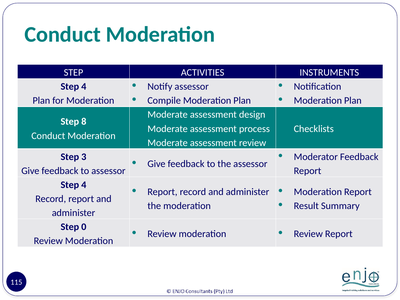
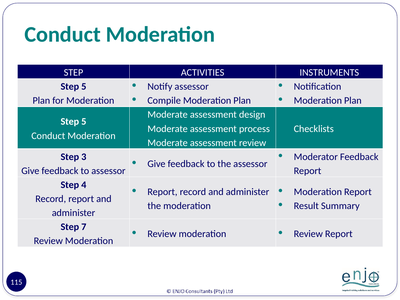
4 at (84, 87): 4 -> 5
8 at (84, 122): 8 -> 5
0: 0 -> 7
